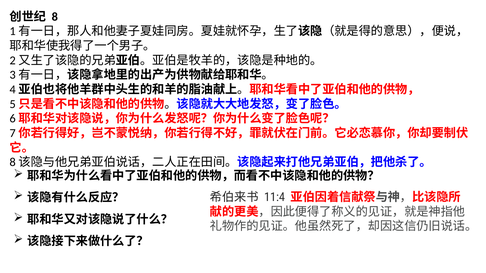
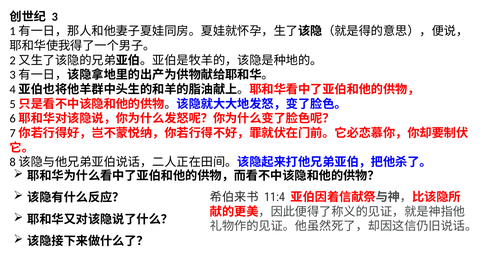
8: 8 -> 3
